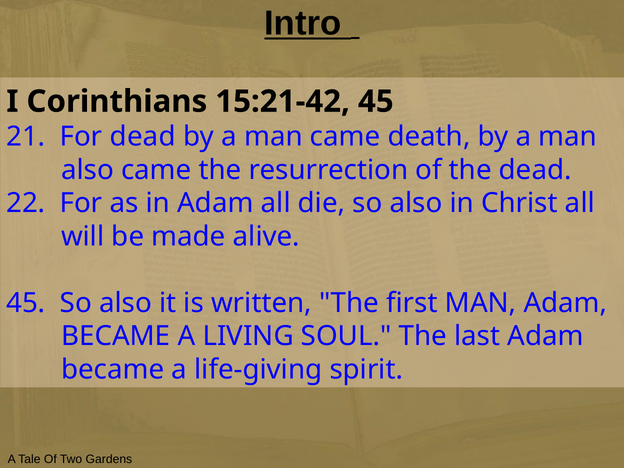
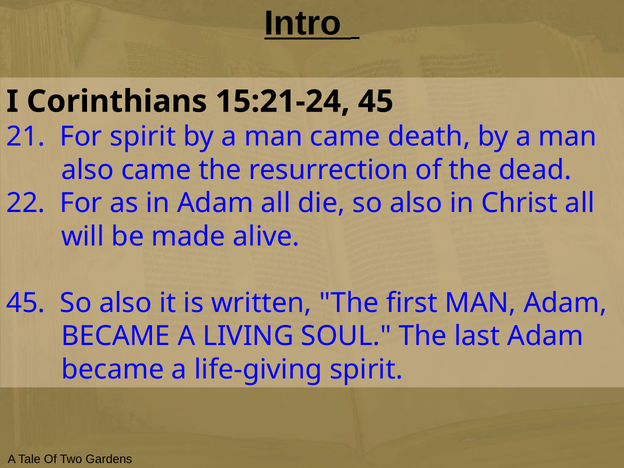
15:21-42: 15:21-42 -> 15:21-24
For dead: dead -> spirit
